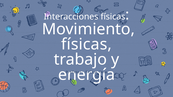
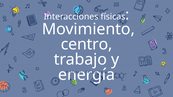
físicas at (86, 44): físicas -> centro
